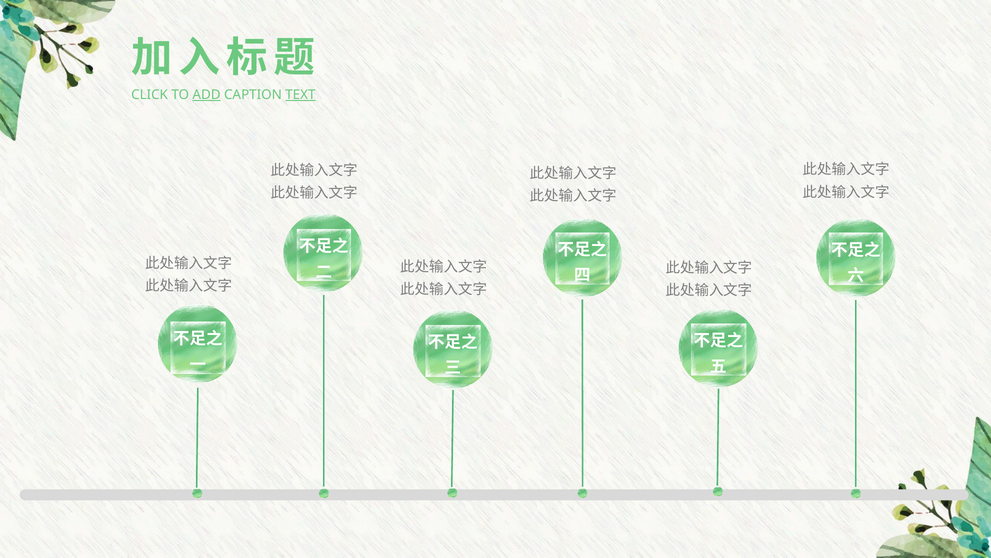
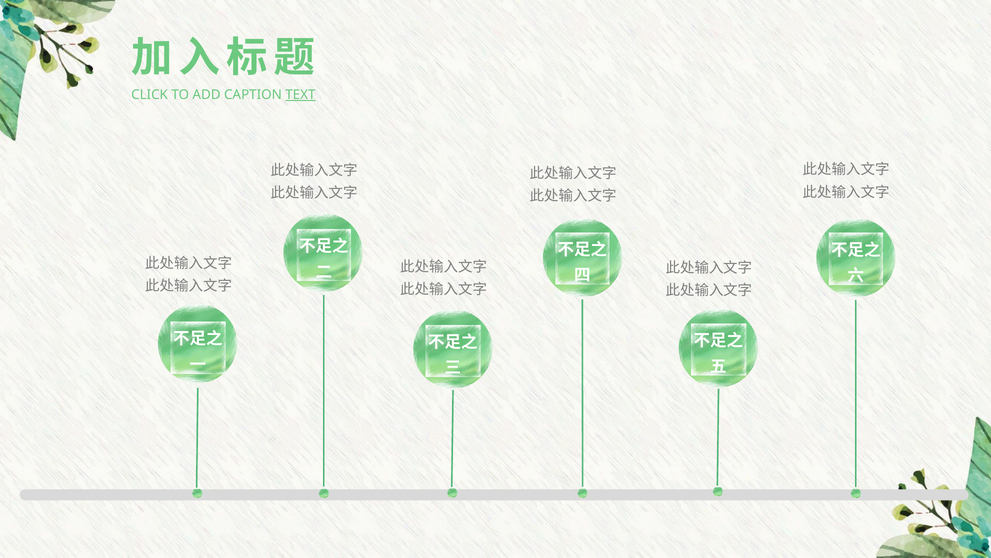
ADD underline: present -> none
